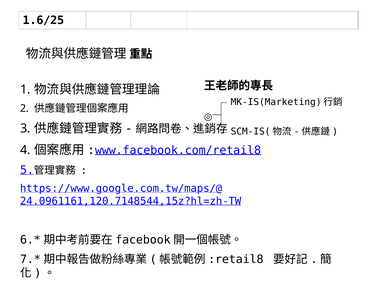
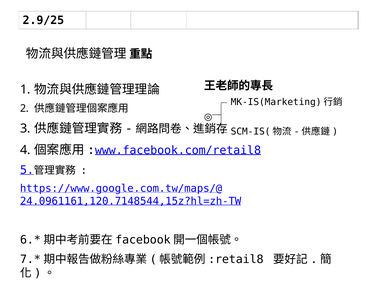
1.6/25: 1.6/25 -> 2.9/25
